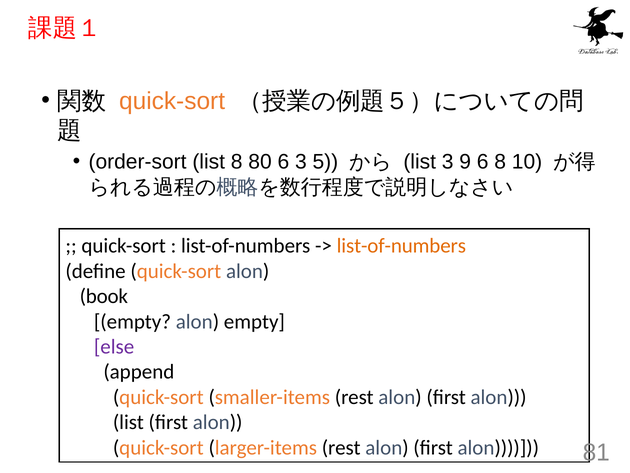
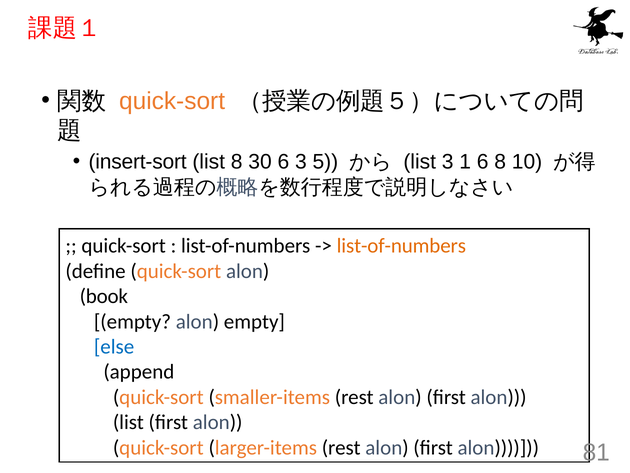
order-sort: order-sort -> insert-sort
80: 80 -> 30
9: 9 -> 1
else colour: purple -> blue
